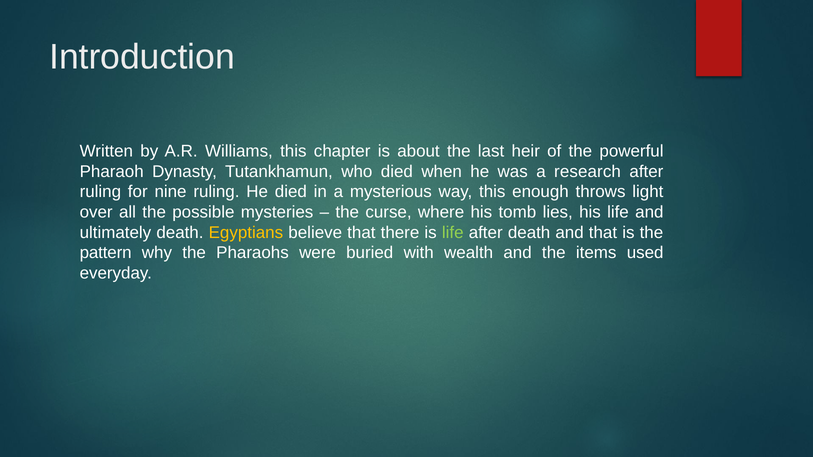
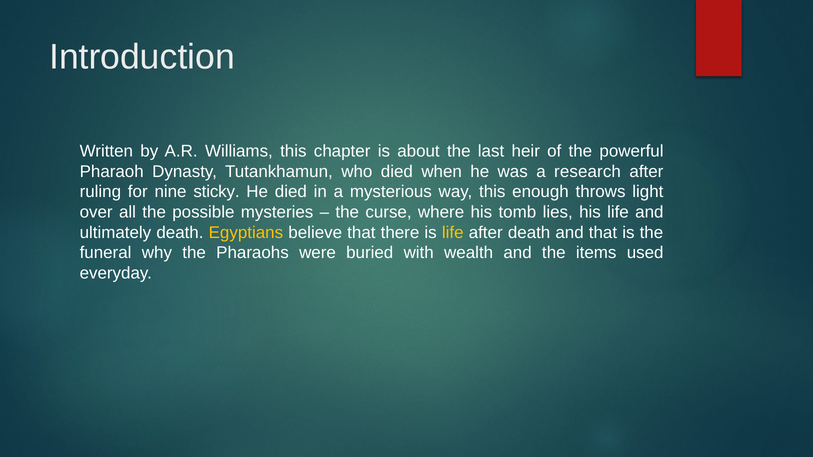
nine ruling: ruling -> sticky
life at (453, 233) colour: light green -> yellow
pattern: pattern -> funeral
